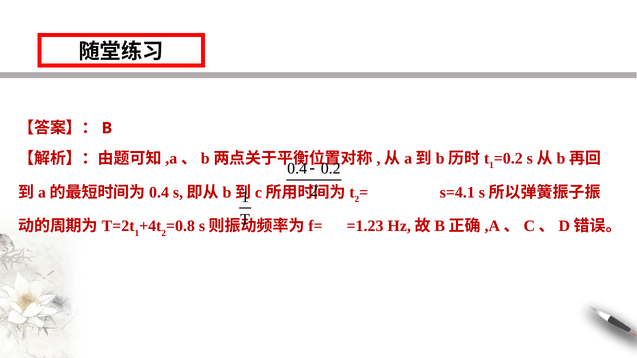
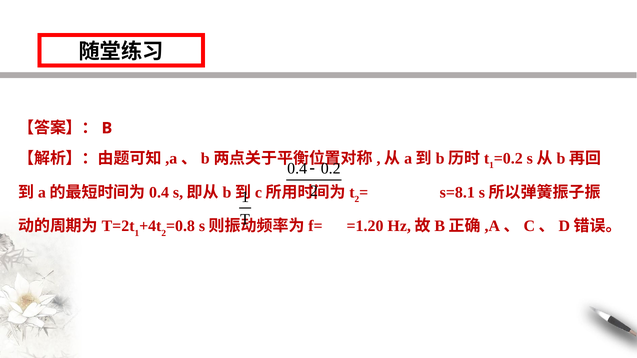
s=4.1: s=4.1 -> s=8.1
=1.23: =1.23 -> =1.20
